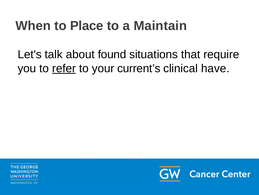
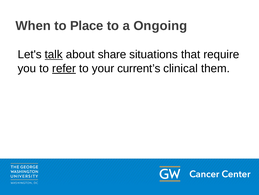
Maintain: Maintain -> Ongoing
talk underline: none -> present
found: found -> share
have: have -> them
